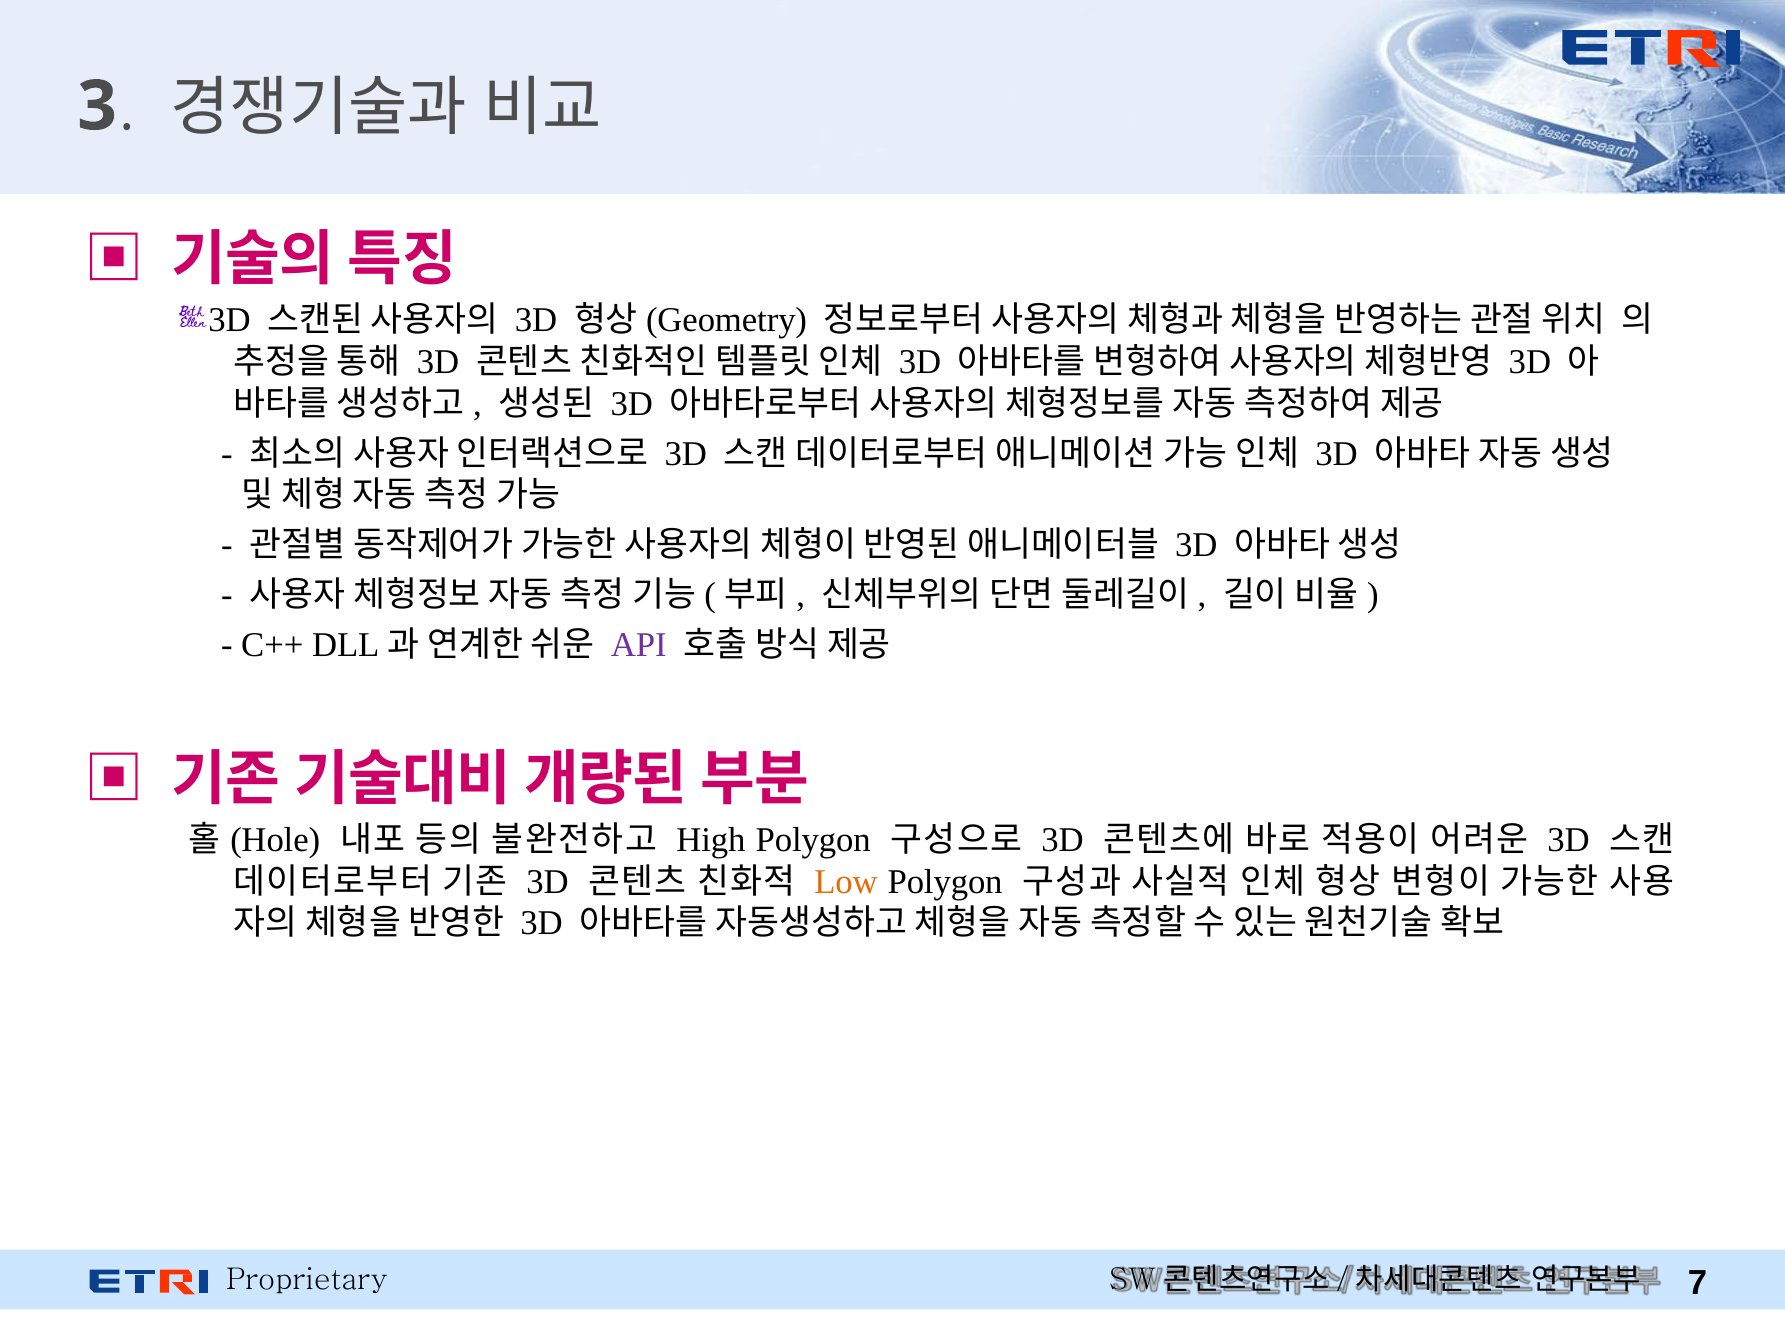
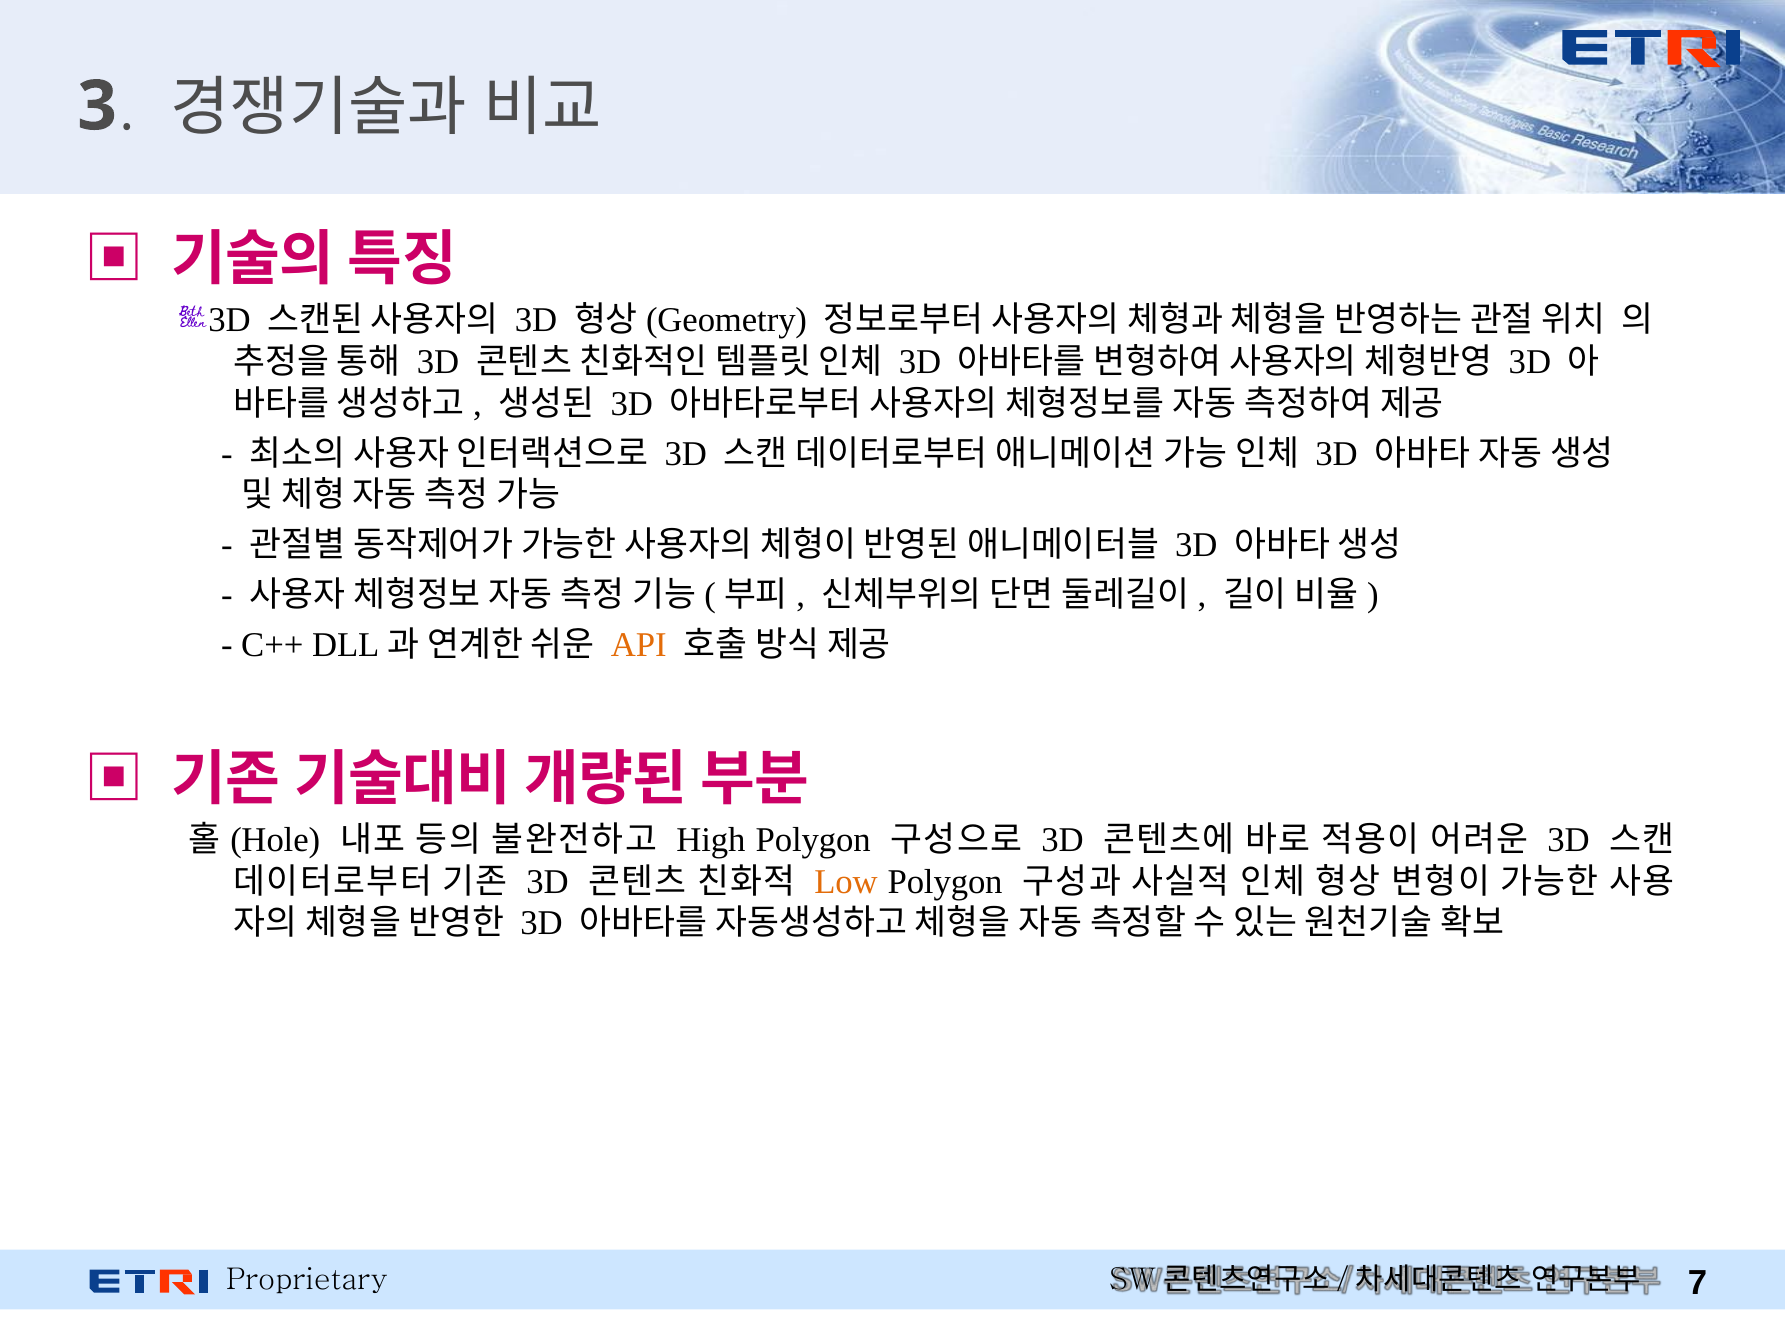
API colour: purple -> orange
